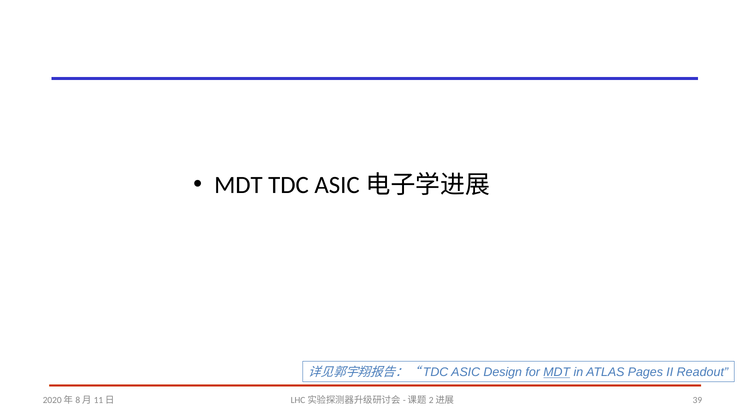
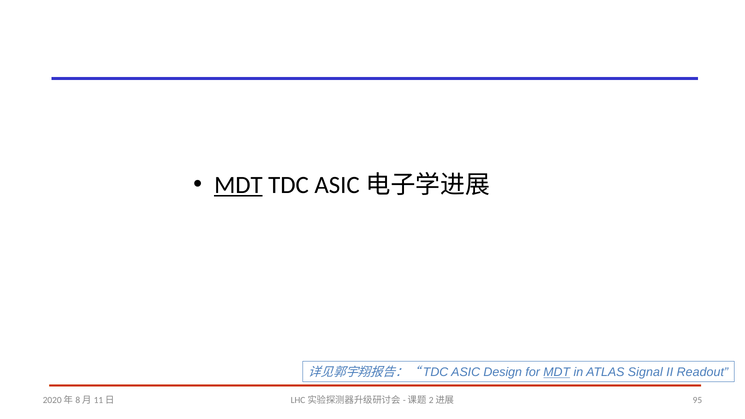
MDT at (238, 185) underline: none -> present
Pages: Pages -> Signal
39: 39 -> 95
